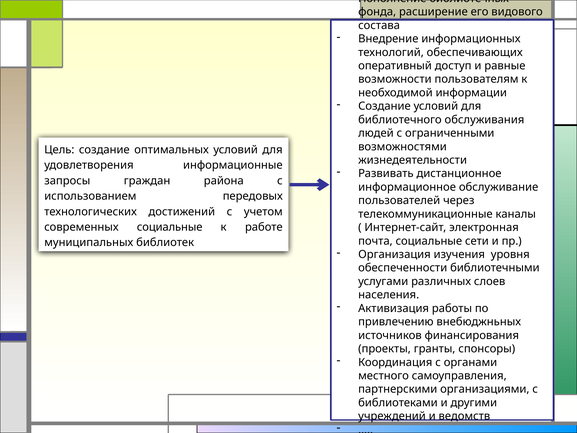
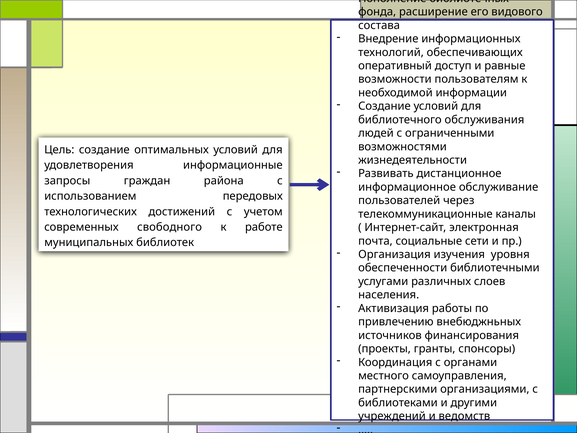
современных социальные: социальные -> свободного
